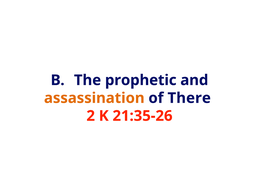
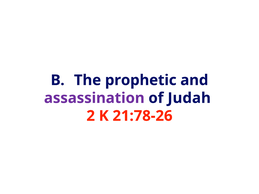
assassination colour: orange -> purple
There: There -> Judah
21:35-26: 21:35-26 -> 21:78-26
